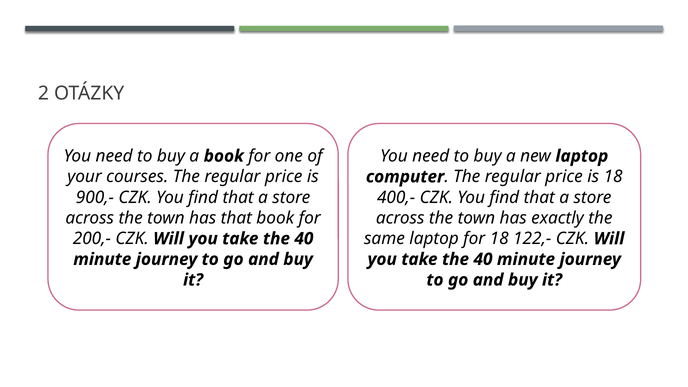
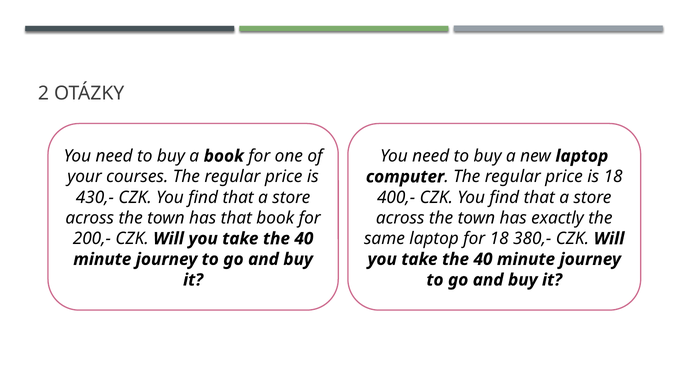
900,-: 900,- -> 430,-
122,-: 122,- -> 380,-
